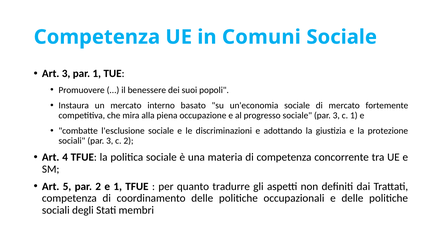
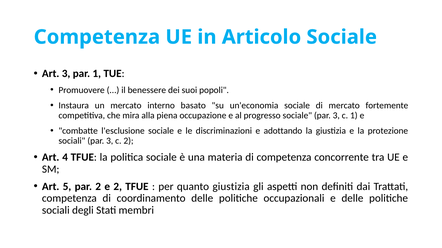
Comuni: Comuni -> Articolo
e 1: 1 -> 2
quanto tradurre: tradurre -> giustizia
